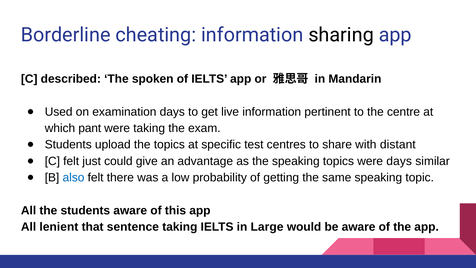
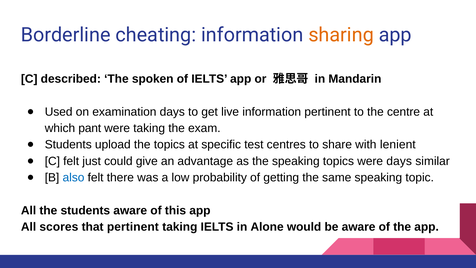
sharing colour: black -> orange
distant: distant -> lenient
lenient: lenient -> scores
that sentence: sentence -> pertinent
Large: Large -> Alone
